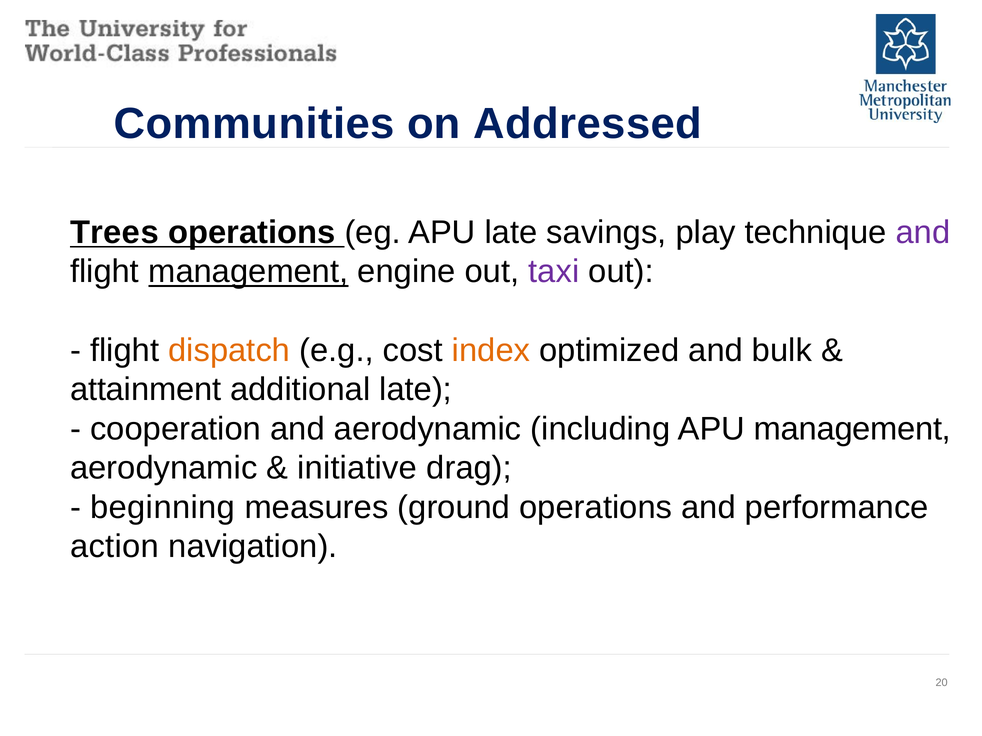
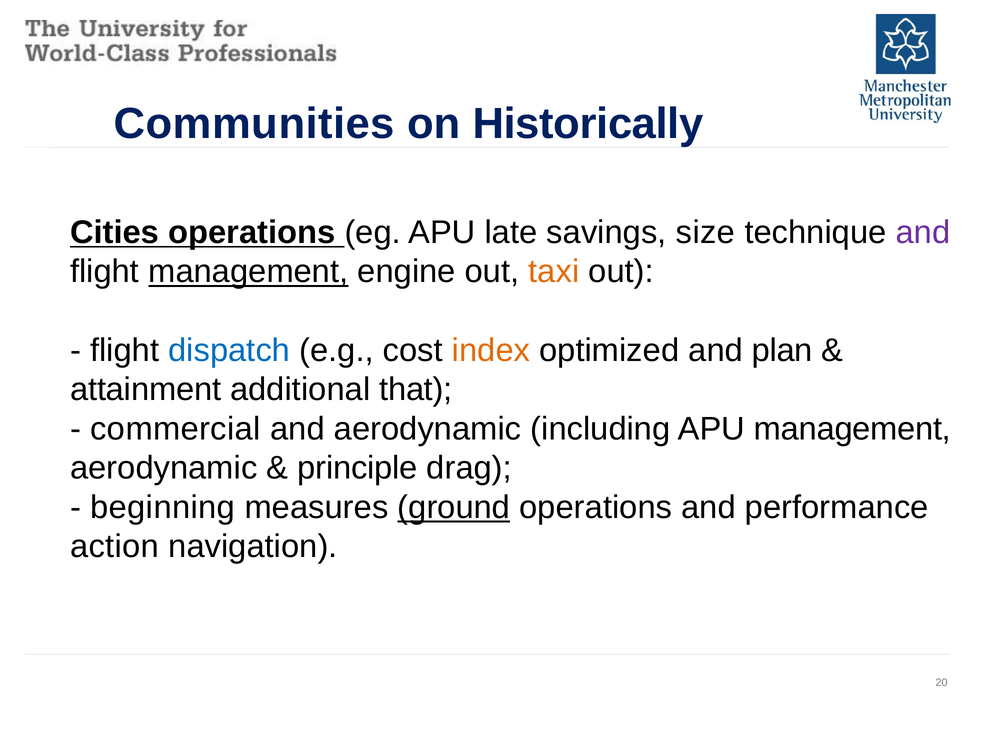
Addressed: Addressed -> Historically
Trees: Trees -> Cities
play: play -> size
taxi colour: purple -> orange
dispatch colour: orange -> blue
bulk: bulk -> plan
additional late: late -> that
cooperation: cooperation -> commercial
initiative: initiative -> principle
ground underline: none -> present
